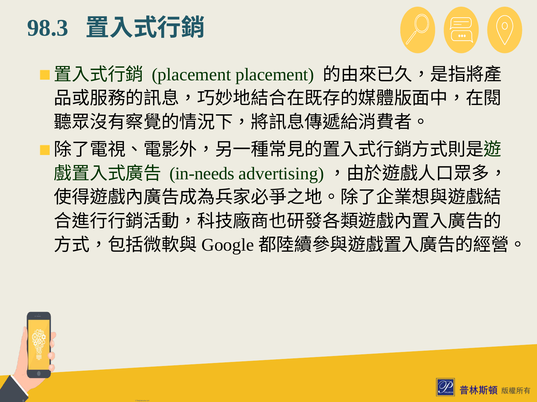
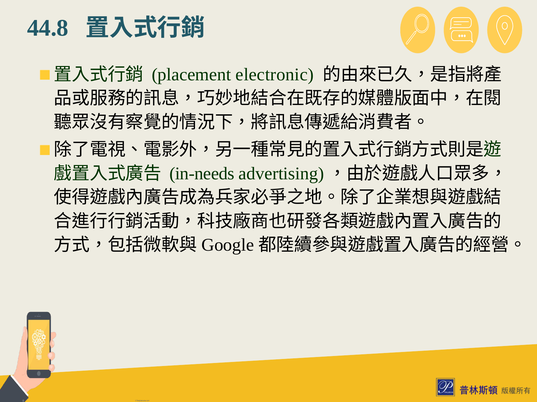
98.3: 98.3 -> 44.8
placement placement: placement -> electronic
